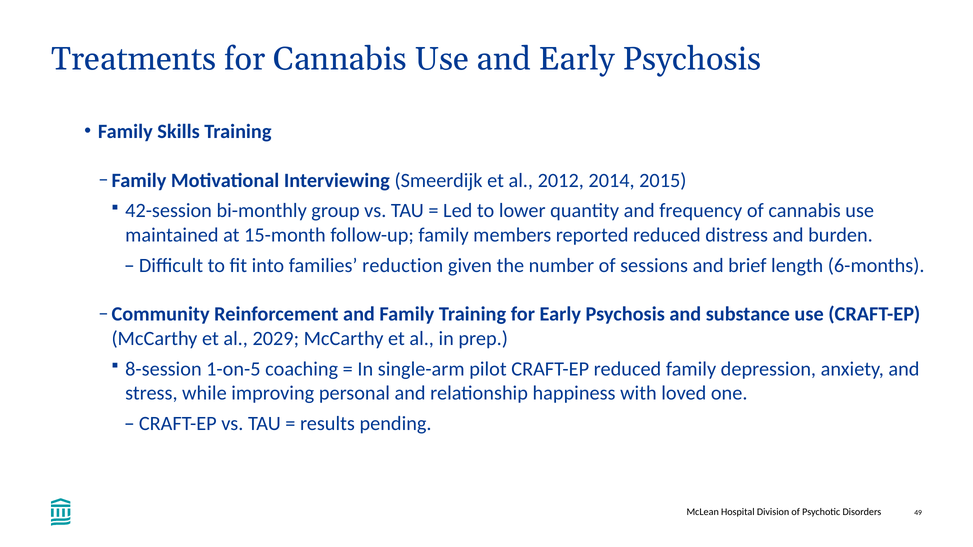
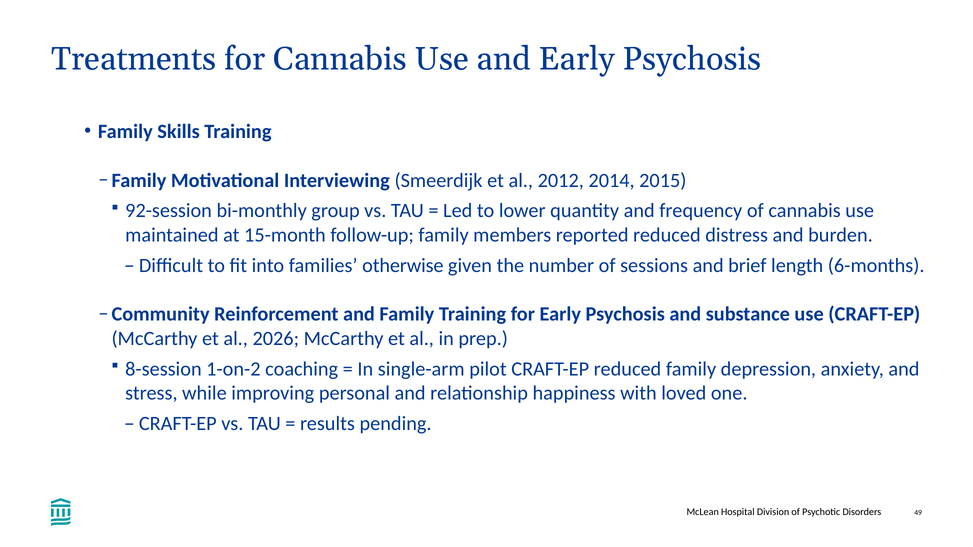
42-session: 42-session -> 92-session
reduction: reduction -> otherwise
2029: 2029 -> 2026
1-on-5: 1-on-5 -> 1-on-2
